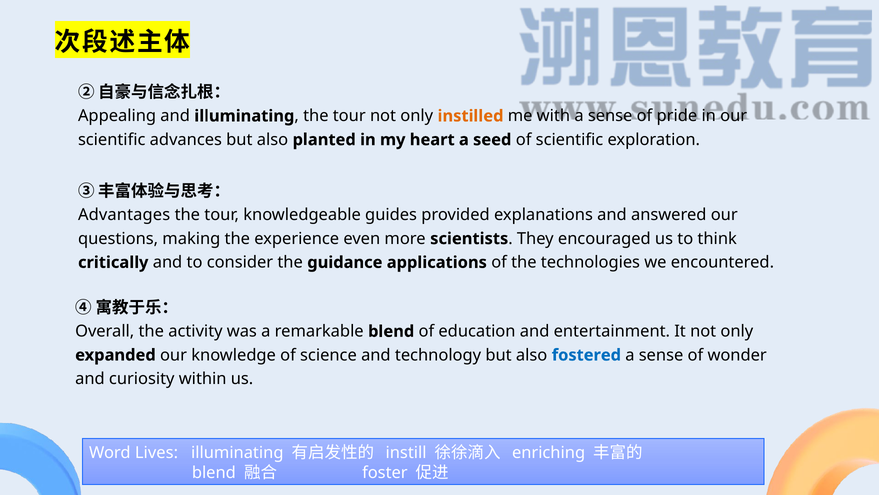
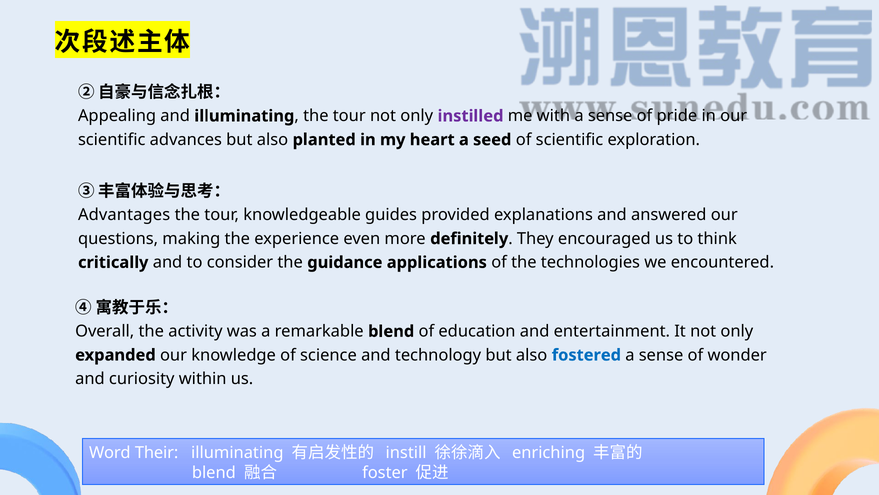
instilled colour: orange -> purple
scientists: scientists -> definitely
Lives: Lives -> Their
